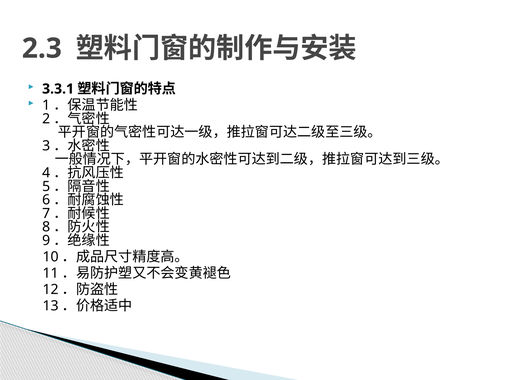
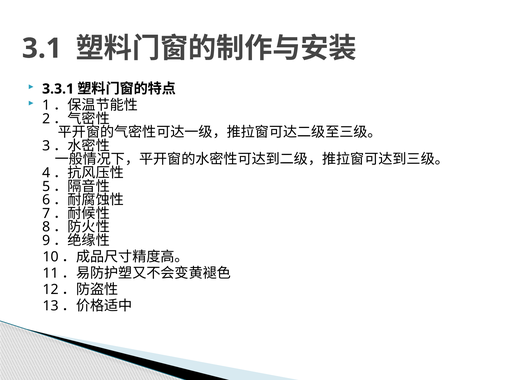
2.3: 2.3 -> 3.1
